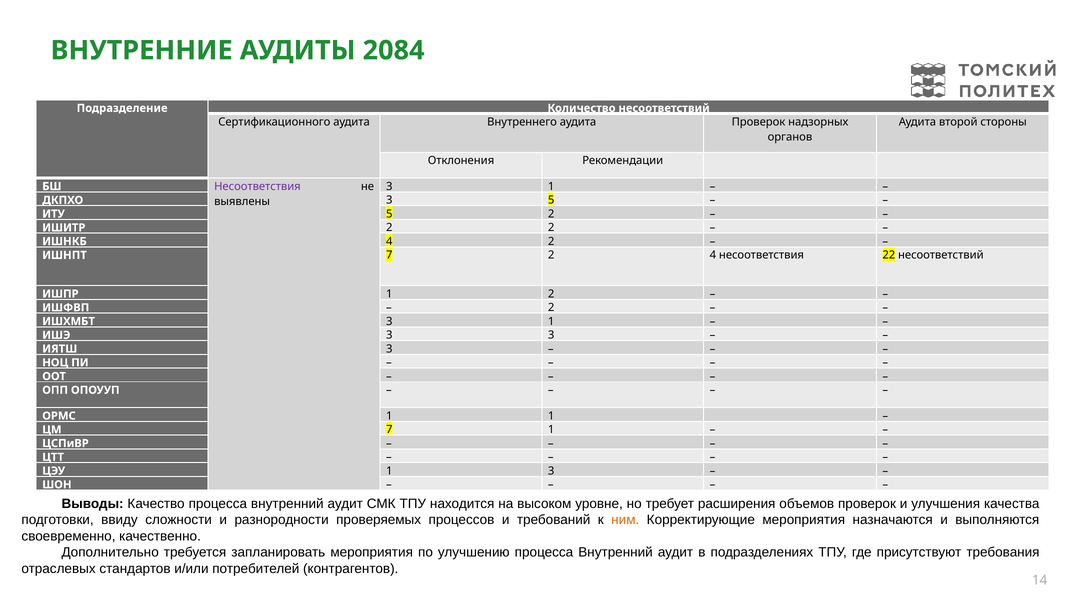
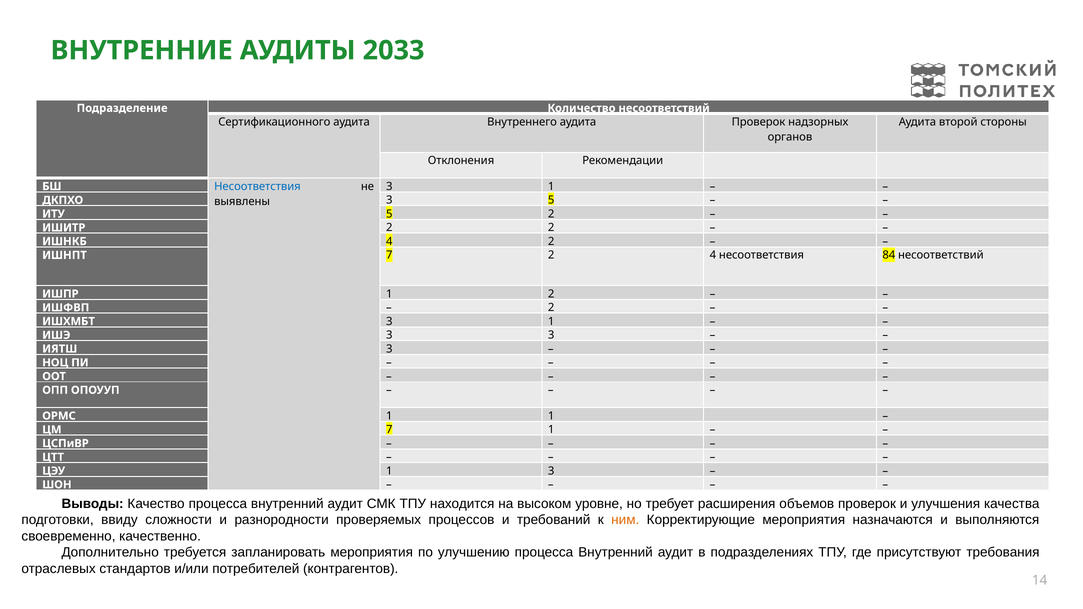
2084: 2084 -> 2033
Несоответствия at (257, 186) colour: purple -> blue
22: 22 -> 84
